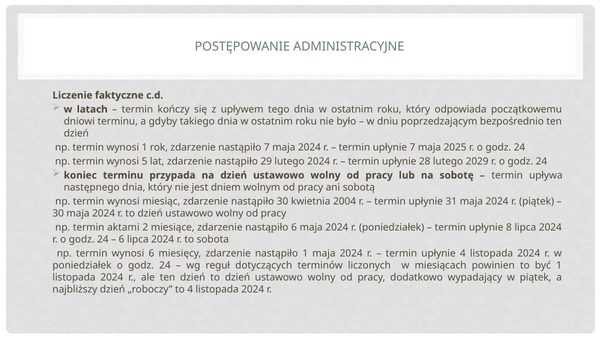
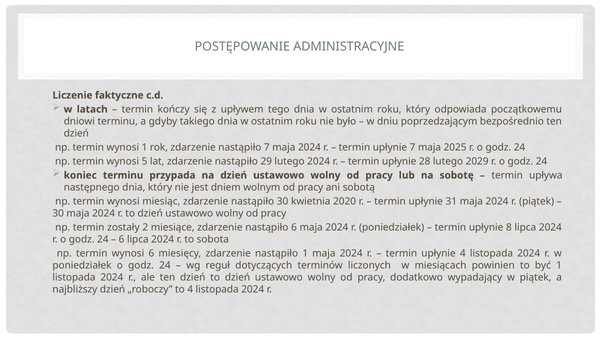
2004: 2004 -> 2020
aktami: aktami -> zostały
